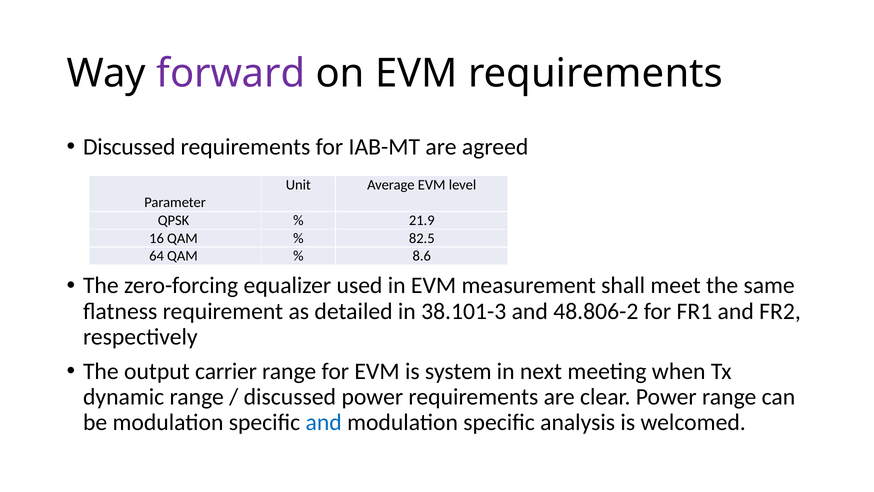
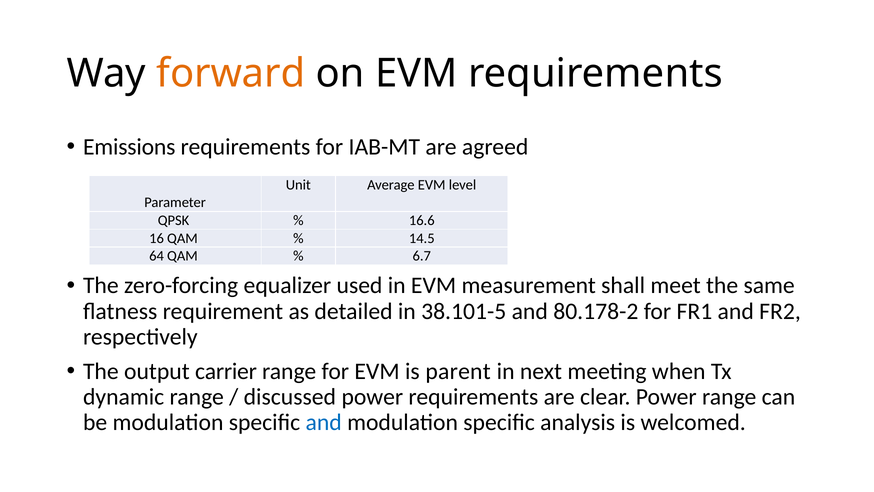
forward colour: purple -> orange
Discussed at (129, 147): Discussed -> Emissions
21.9: 21.9 -> 16.6
82.5: 82.5 -> 14.5
8.6: 8.6 -> 6.7
38.101-3: 38.101-3 -> 38.101-5
48.806-2: 48.806-2 -> 80.178-2
system: system -> parent
